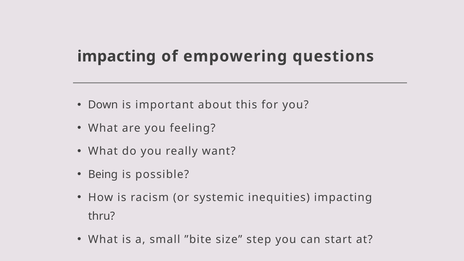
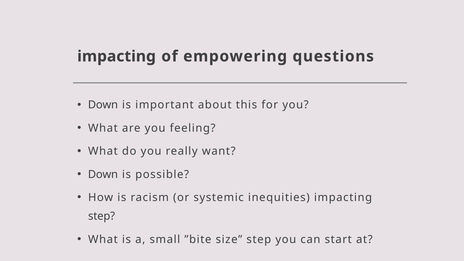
Being at (103, 174): Being -> Down
thru at (102, 216): thru -> step
